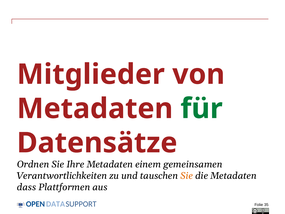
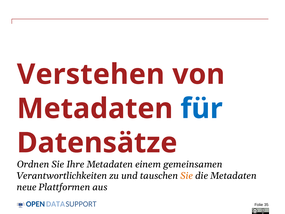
Mitglieder: Mitglieder -> Verstehen
für colour: green -> blue
dass: dass -> neue
